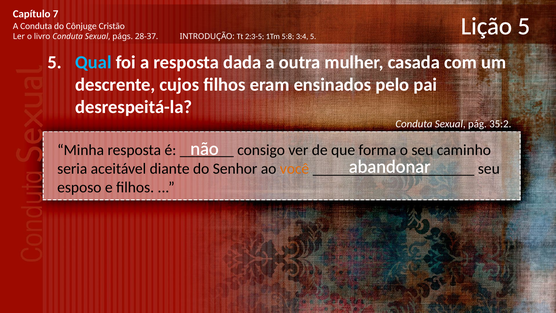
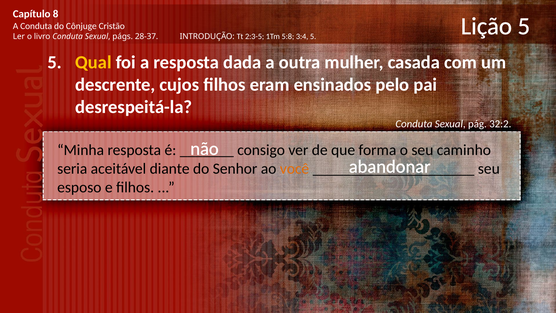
7: 7 -> 8
Qual colour: light blue -> yellow
35:2: 35:2 -> 32:2
